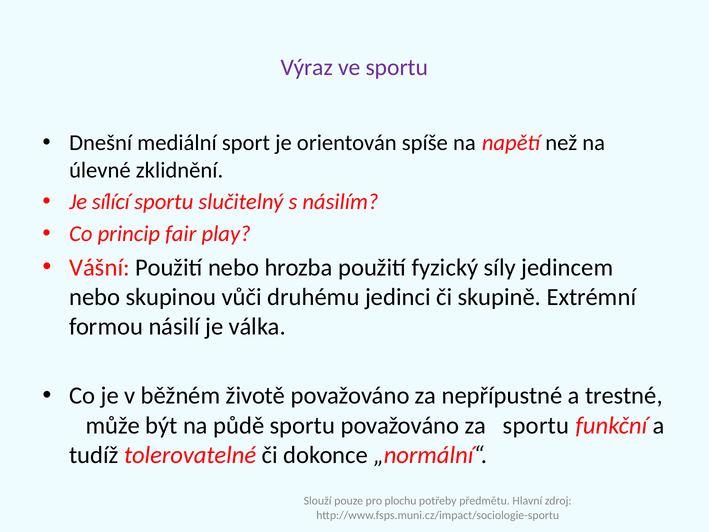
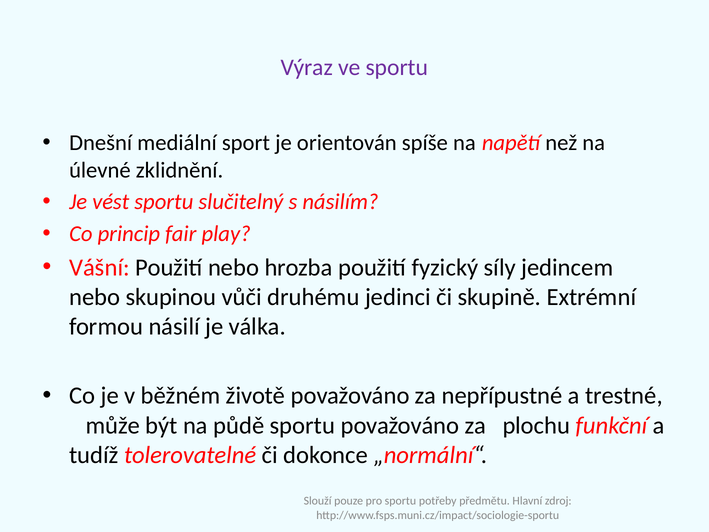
sílící: sílící -> vést
za sportu: sportu -> plochu
pro plochu: plochu -> sportu
